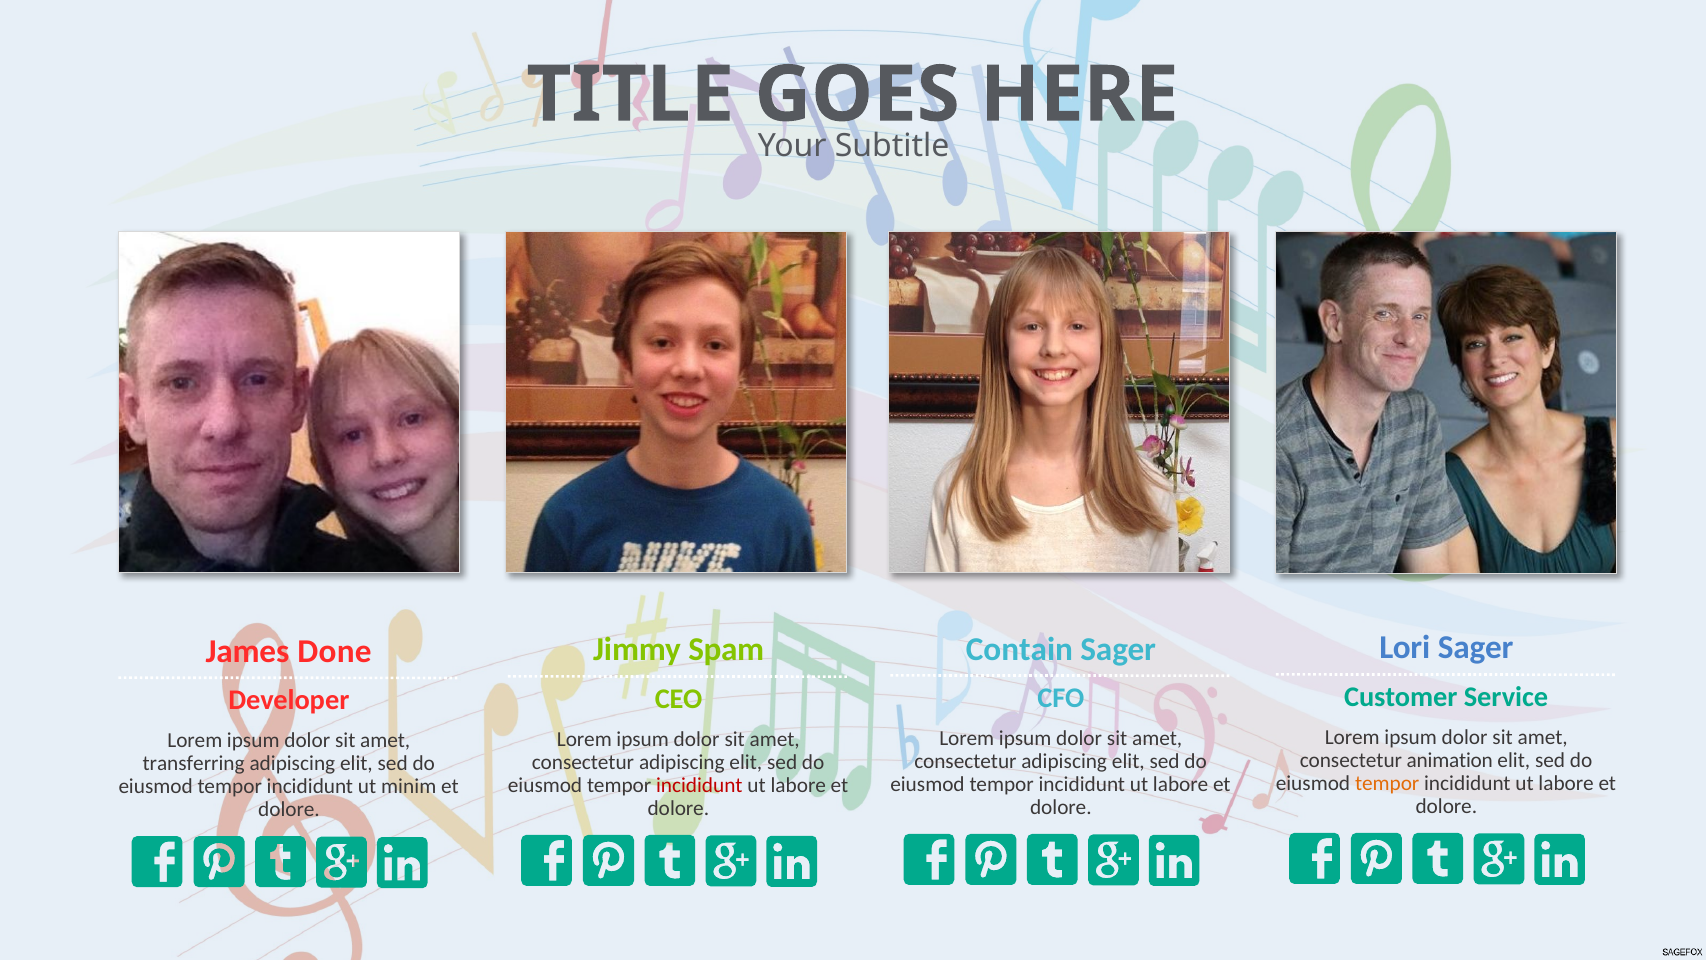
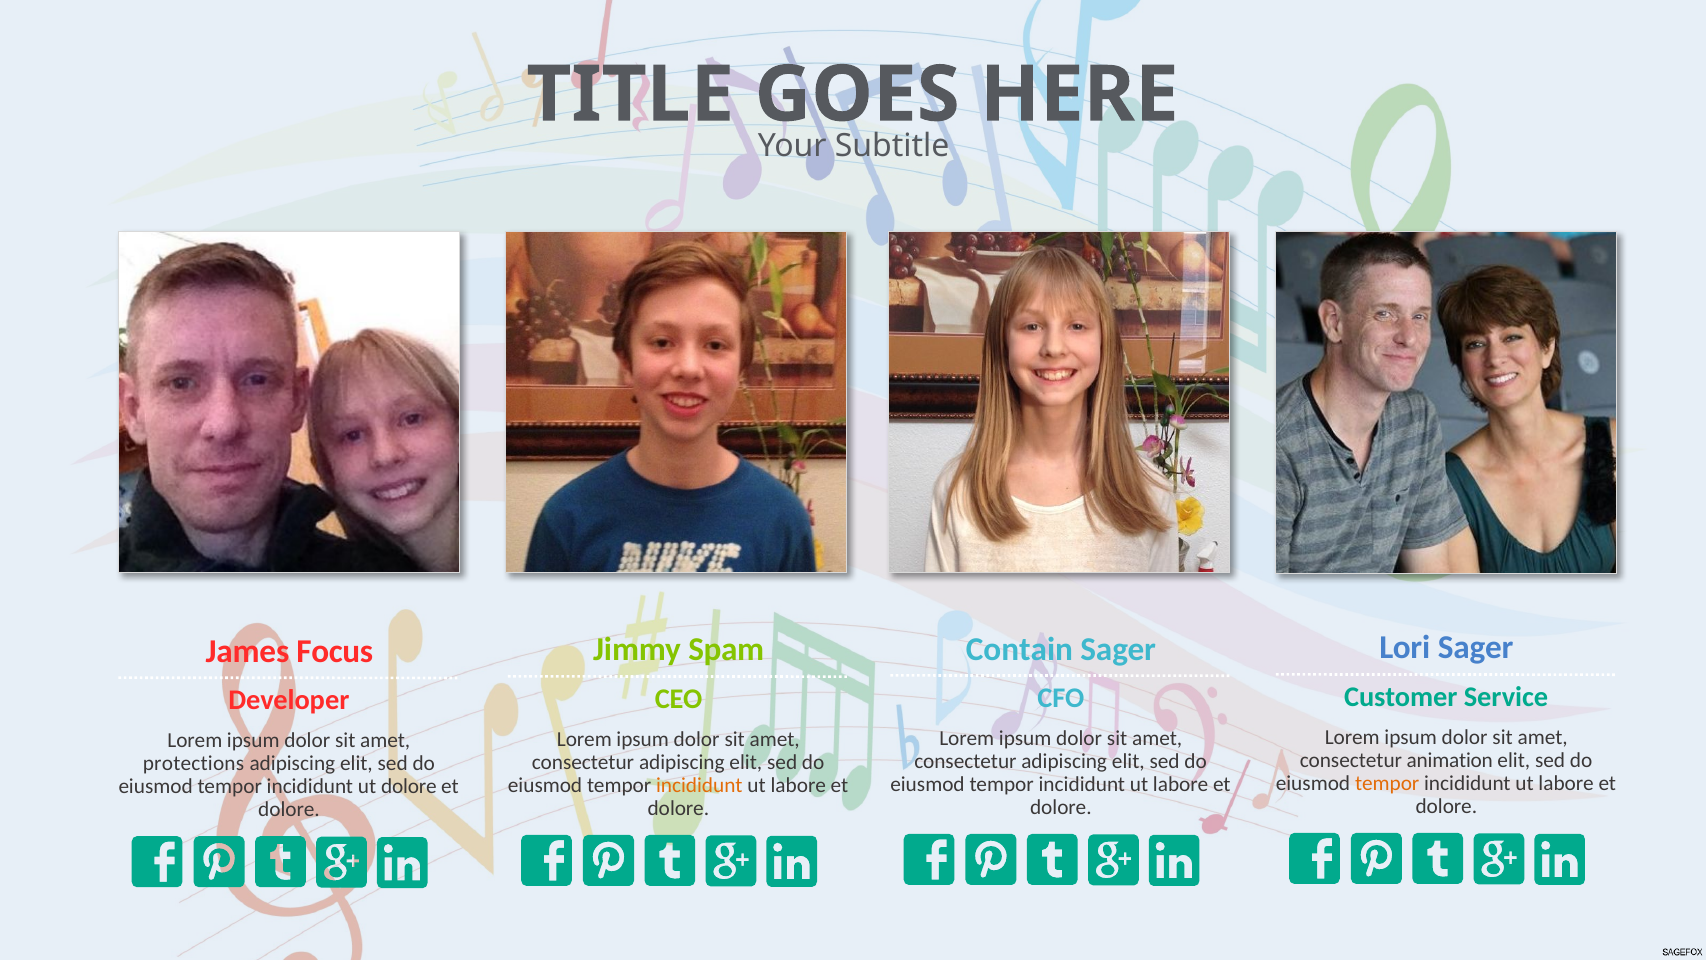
Done: Done -> Focus
transferring: transferring -> protections
incididunt at (699, 785) colour: red -> orange
ut minim: minim -> dolore
